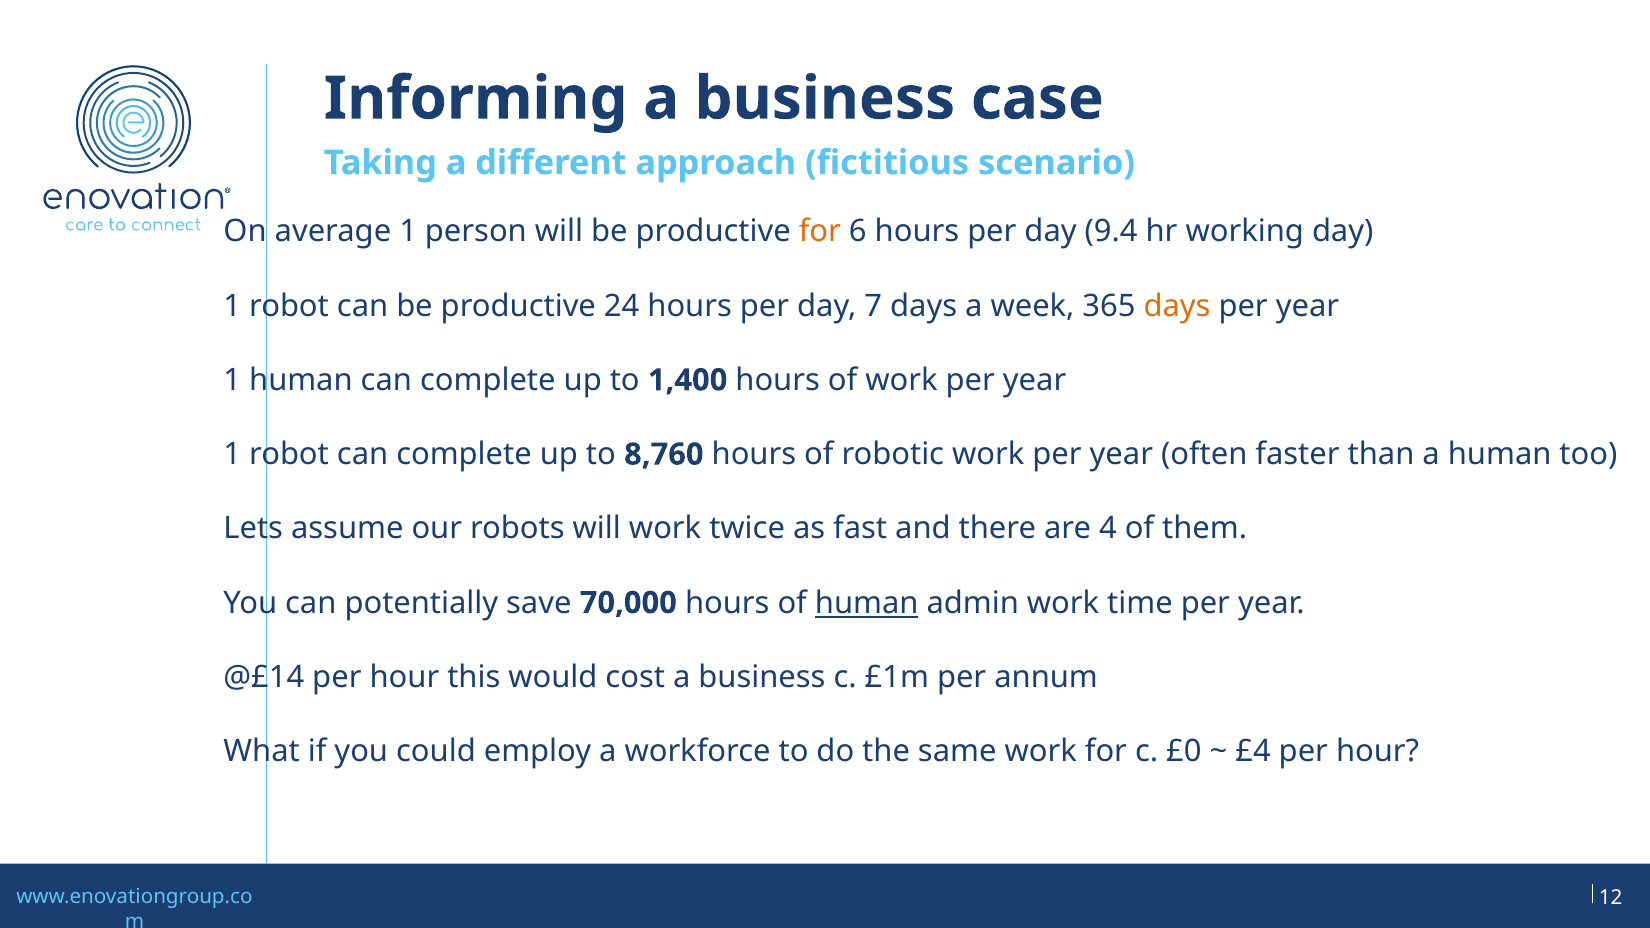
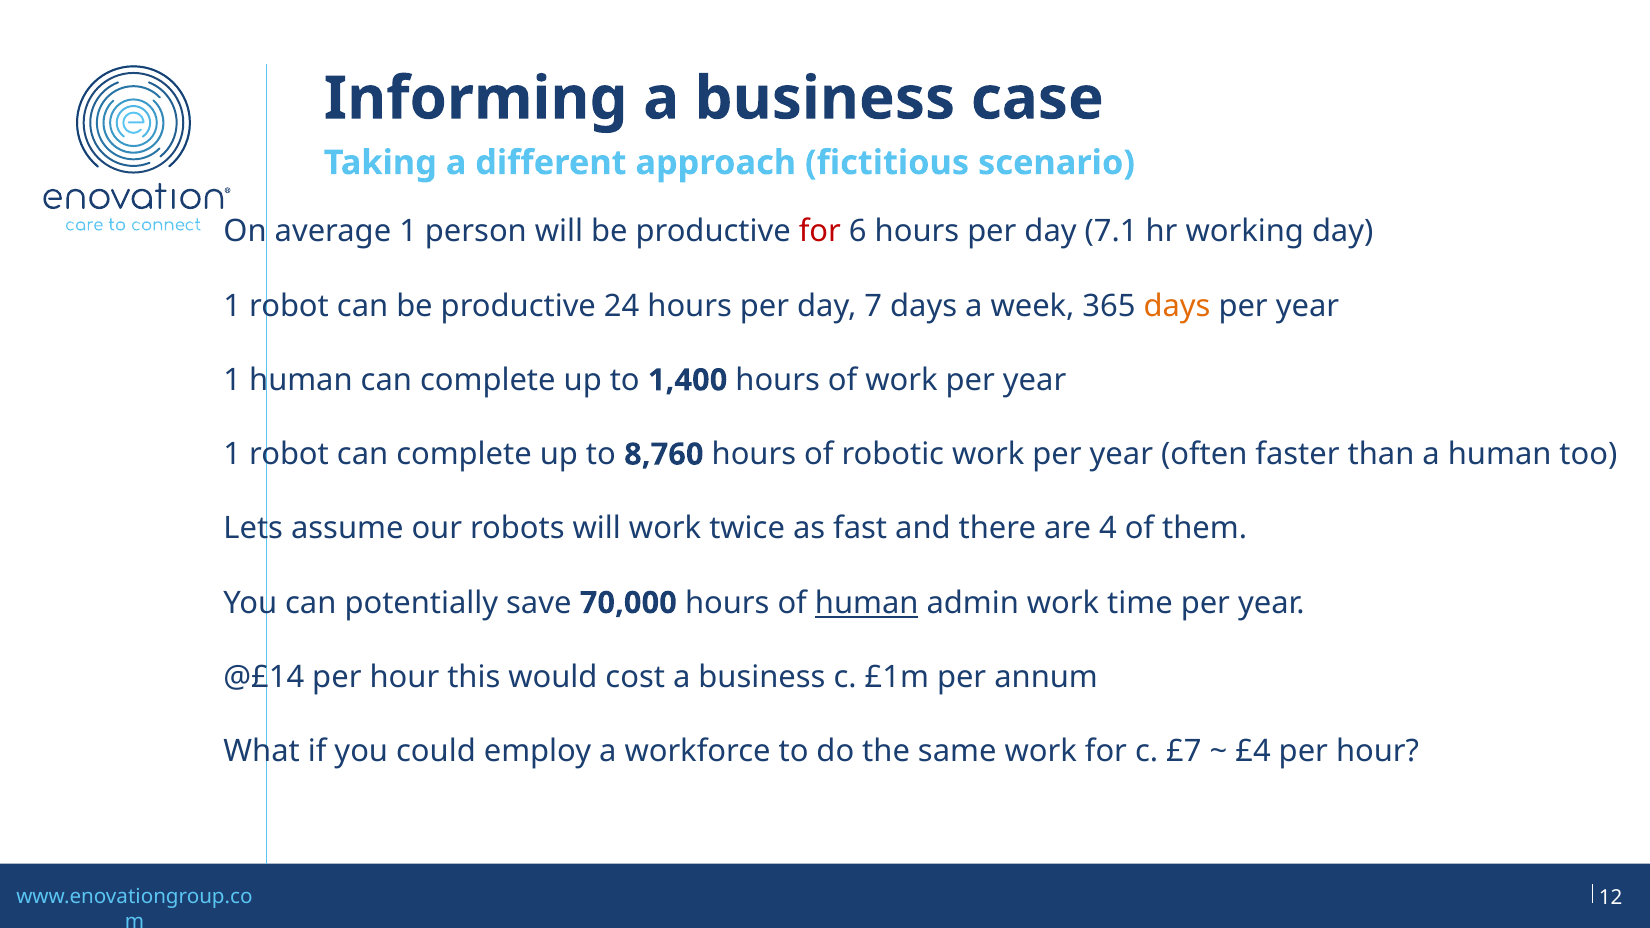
for at (820, 232) colour: orange -> red
9.4: 9.4 -> 7.1
£0: £0 -> £7
